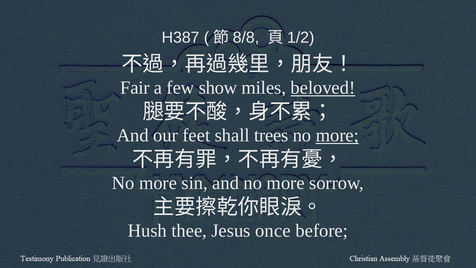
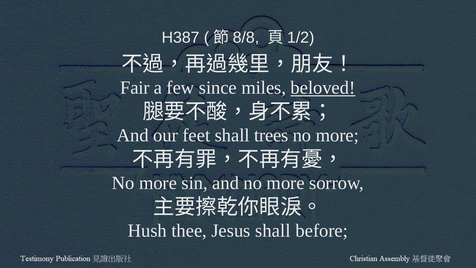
show: show -> since
more at (337, 135) underline: present -> none
Jesus once: once -> shall
